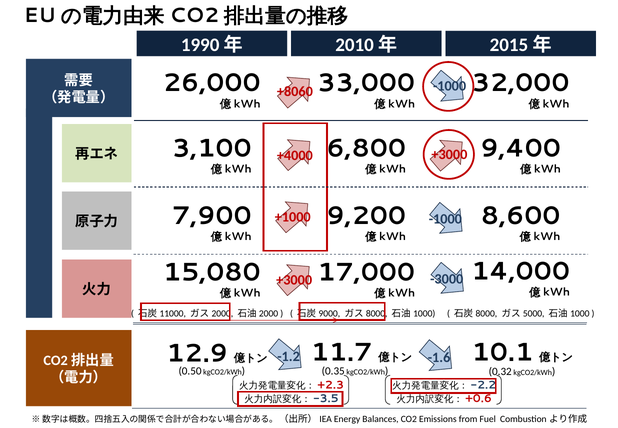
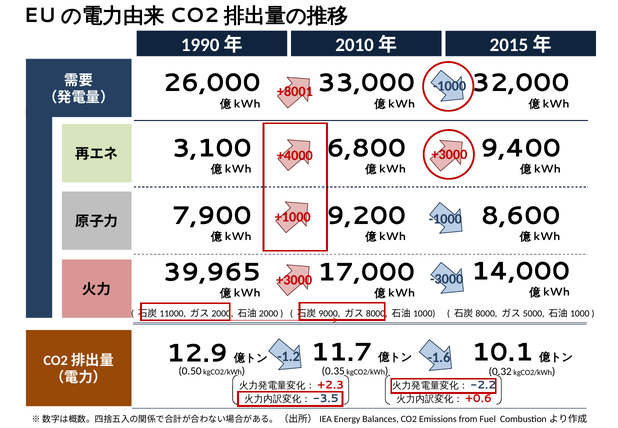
+8060: +8060 -> +8001
15,080: 15,080 -> 39,965
